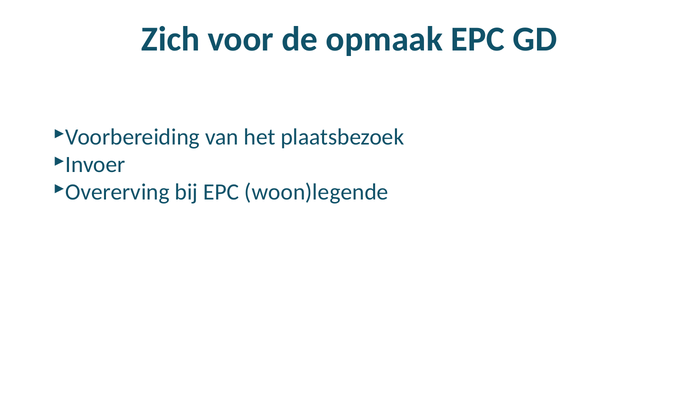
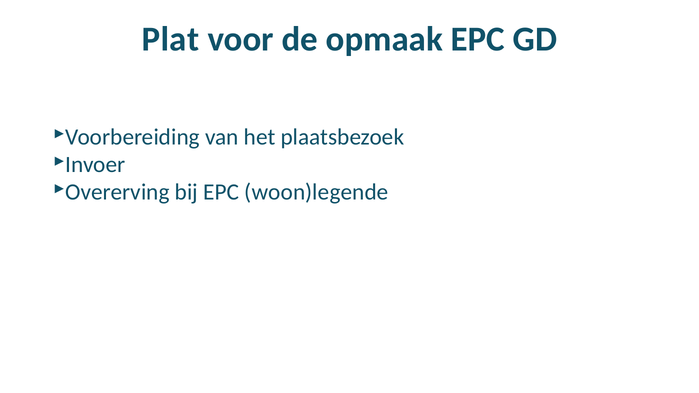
Zich: Zich -> Plat
